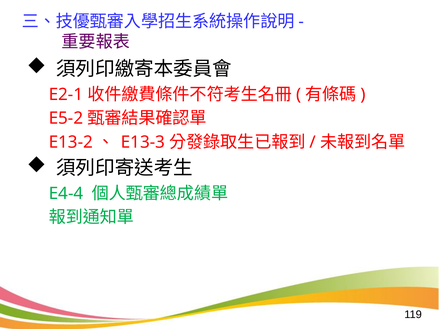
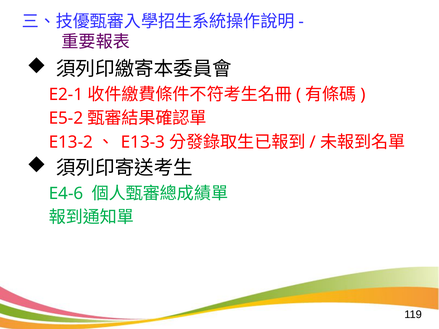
E4-4: E4-4 -> E4-6
